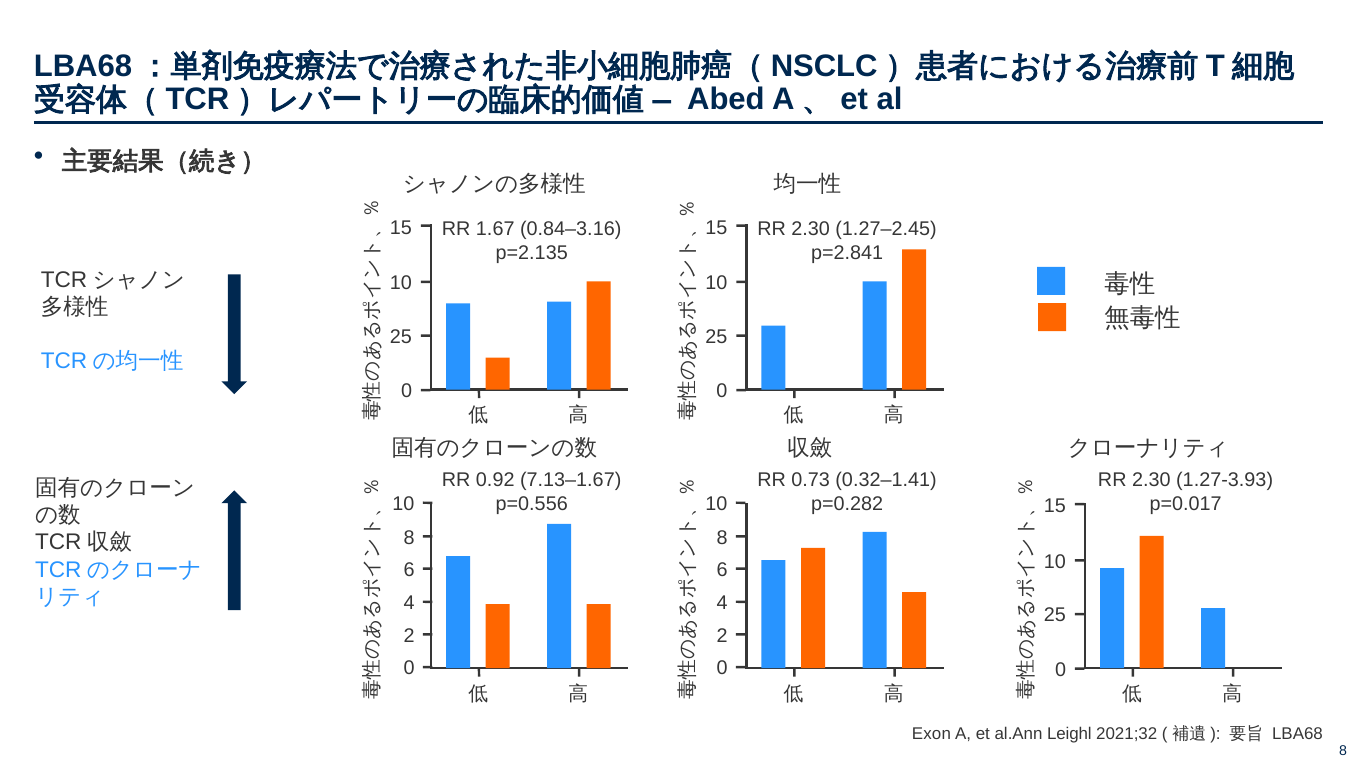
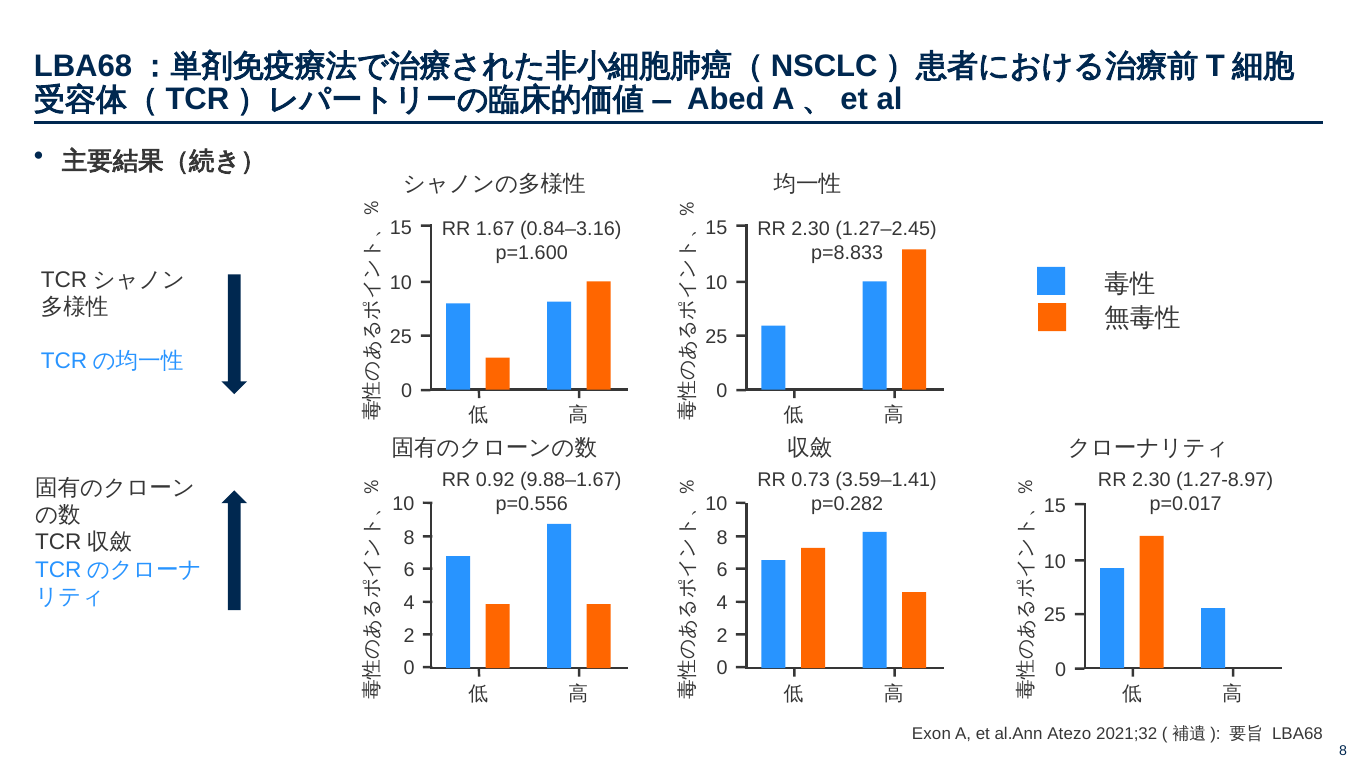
p=2.135: p=2.135 -> p=1.600
p=2.841: p=2.841 -> p=8.833
7.13–1.67: 7.13–1.67 -> 9.88–1.67
0.32–1.41: 0.32–1.41 -> 3.59–1.41
1.27-3.93: 1.27-3.93 -> 1.27-8.97
Leighl: Leighl -> Atezo
